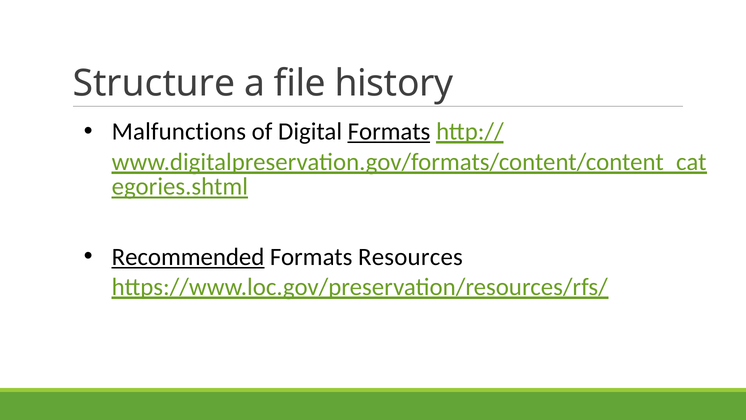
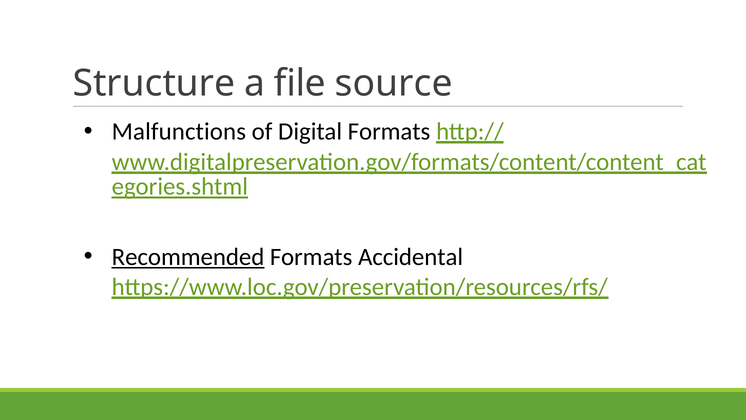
history: history -> source
Formats at (389, 131) underline: present -> none
Resources: Resources -> Accidental
